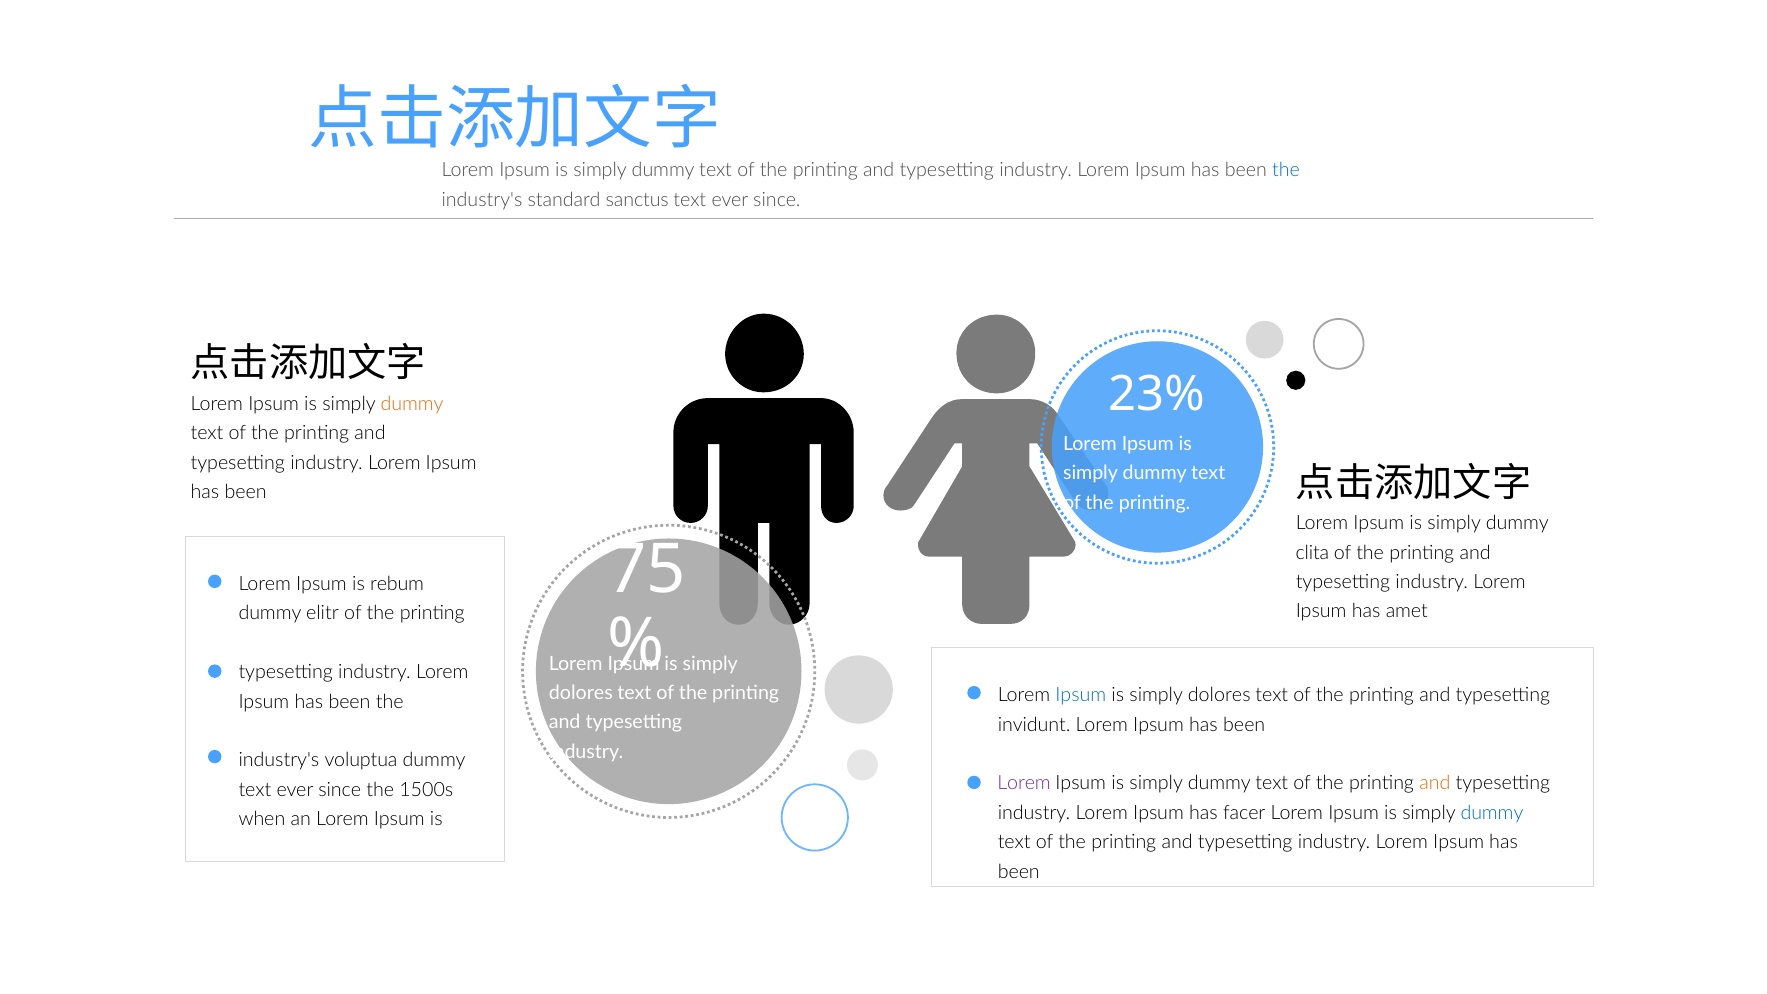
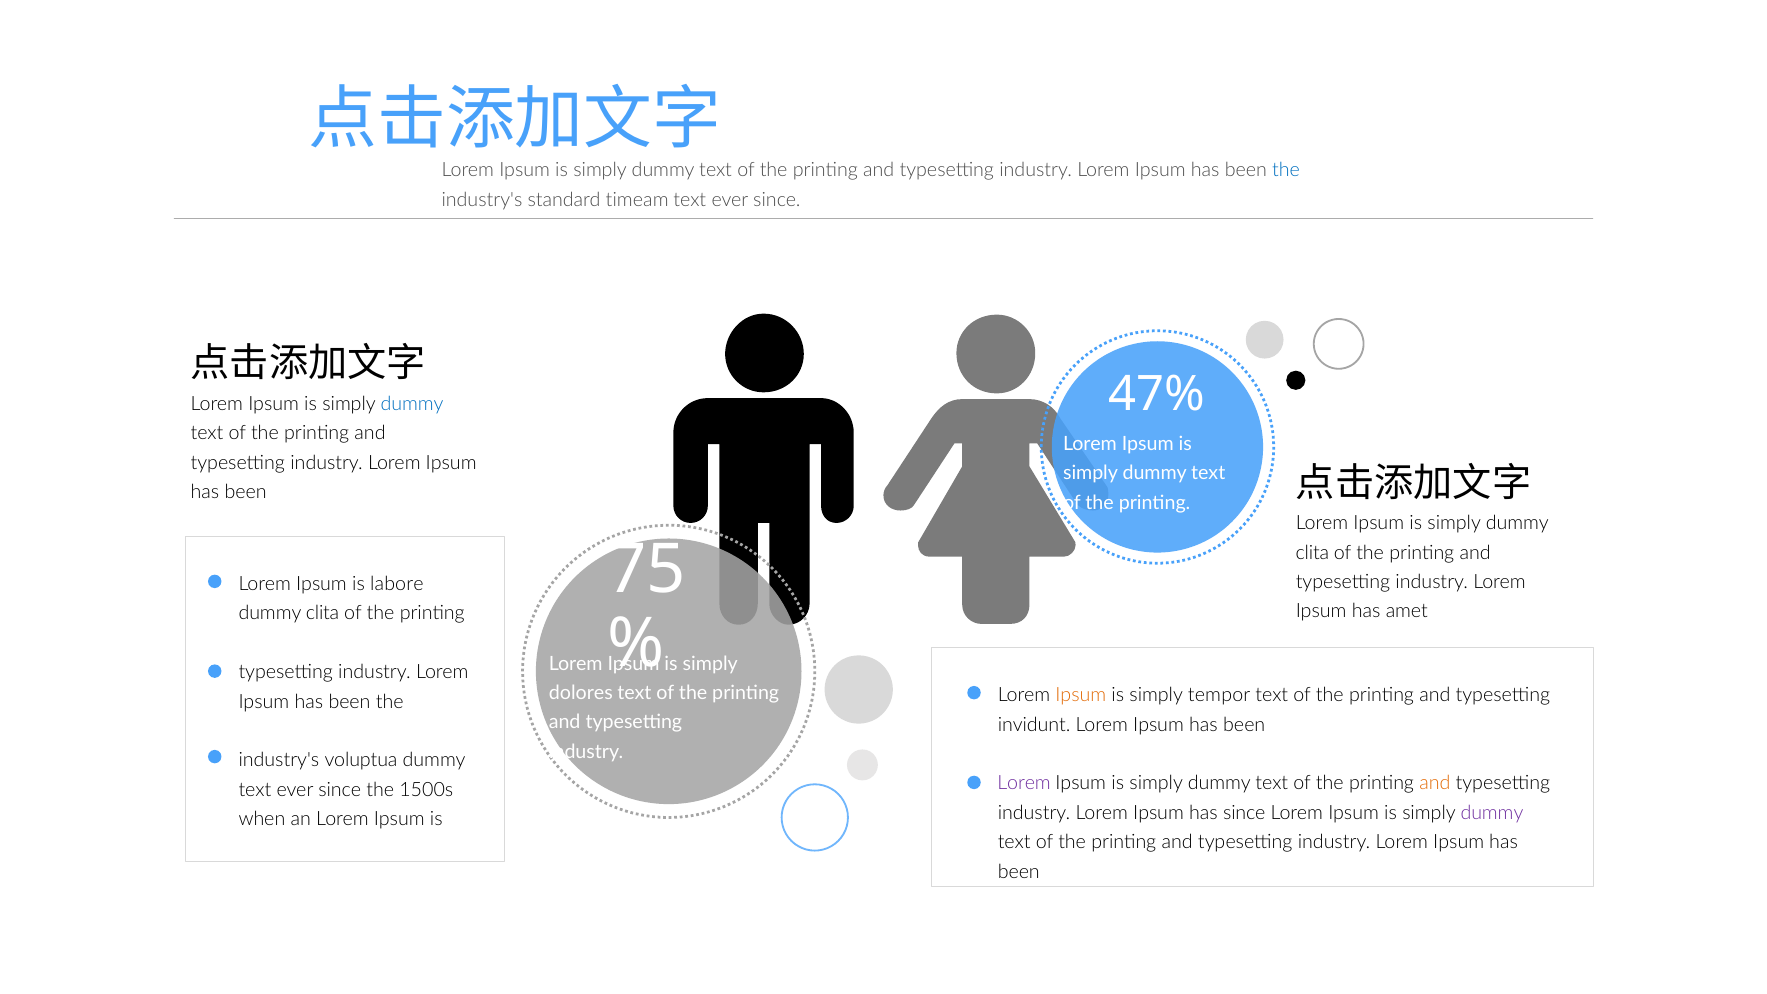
sanctus: sanctus -> timeam
23%: 23% -> 47%
dummy at (412, 404) colour: orange -> blue
rebum: rebum -> labore
elitr at (322, 613): elitr -> clita
Ipsum at (1081, 695) colour: blue -> orange
dolores at (1219, 695): dolores -> tempor
has facer: facer -> since
dummy at (1492, 813) colour: blue -> purple
